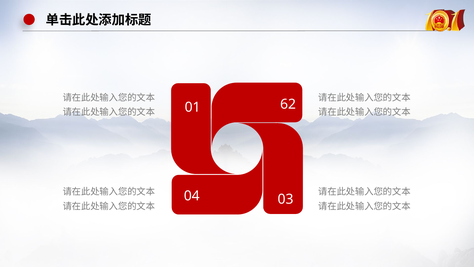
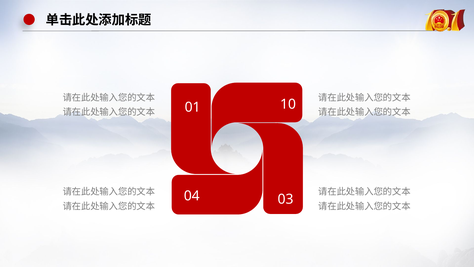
62: 62 -> 10
